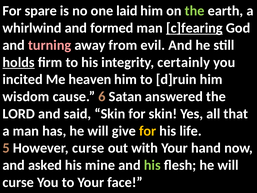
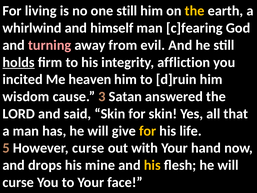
spare: spare -> living
one laid: laid -> still
the at (195, 11) colour: light green -> yellow
formed: formed -> himself
c]fearing underline: present -> none
certainly: certainly -> affliction
6: 6 -> 3
asked: asked -> drops
his at (152, 165) colour: light green -> yellow
